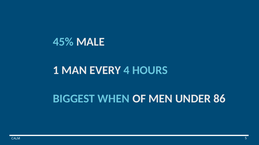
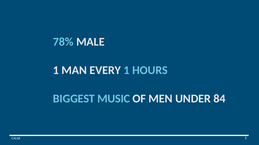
45%: 45% -> 78%
EVERY 4: 4 -> 1
WHEN: WHEN -> MUSIC
86: 86 -> 84
